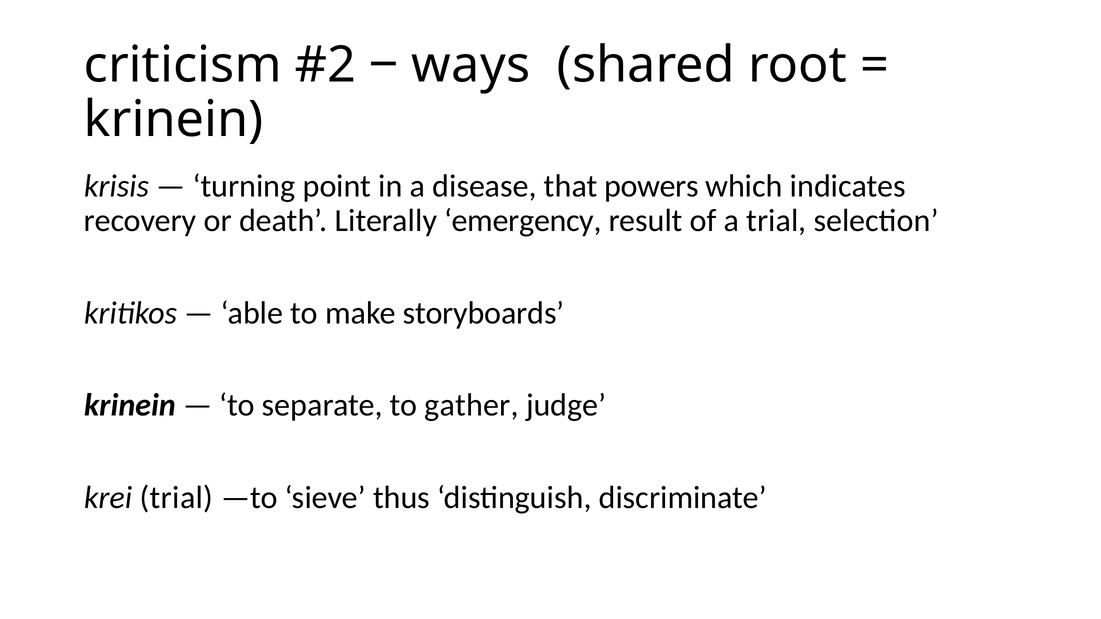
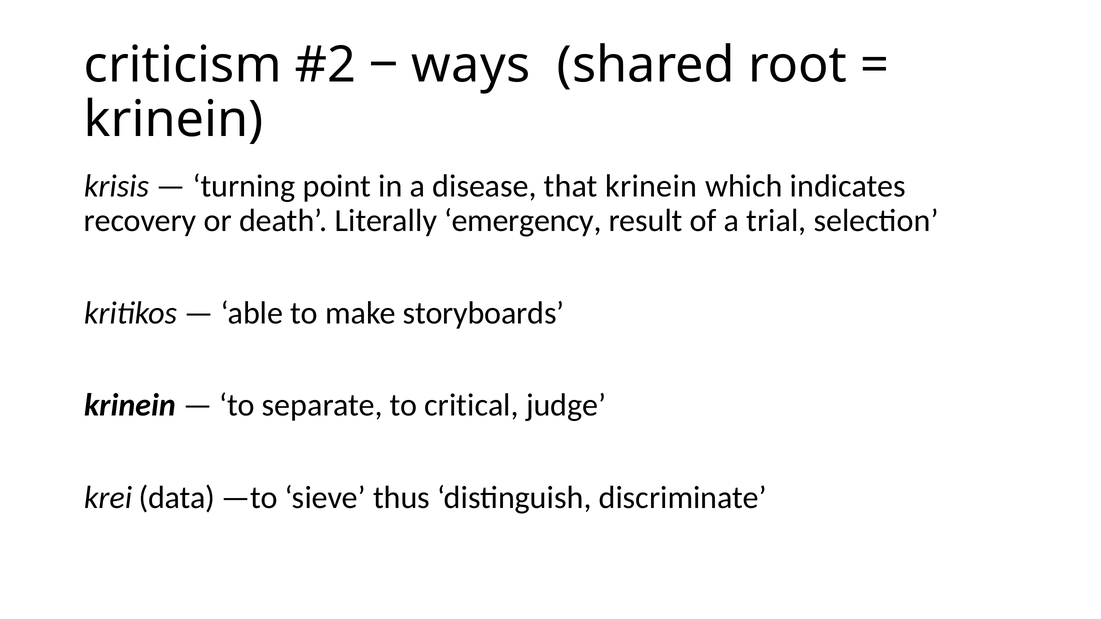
that powers: powers -> krinein
gather: gather -> critical
krei trial: trial -> data
